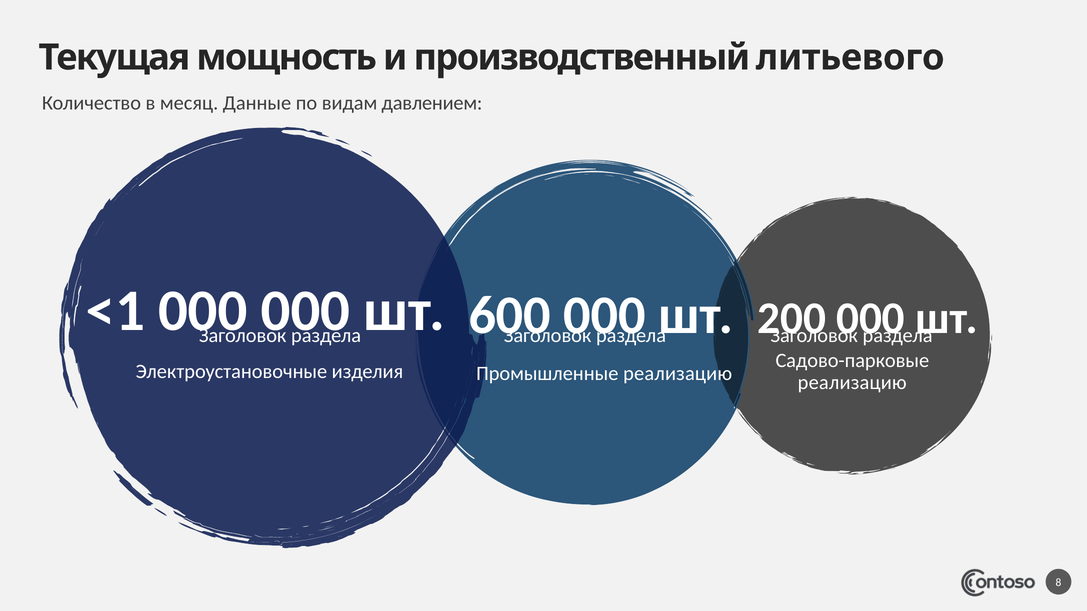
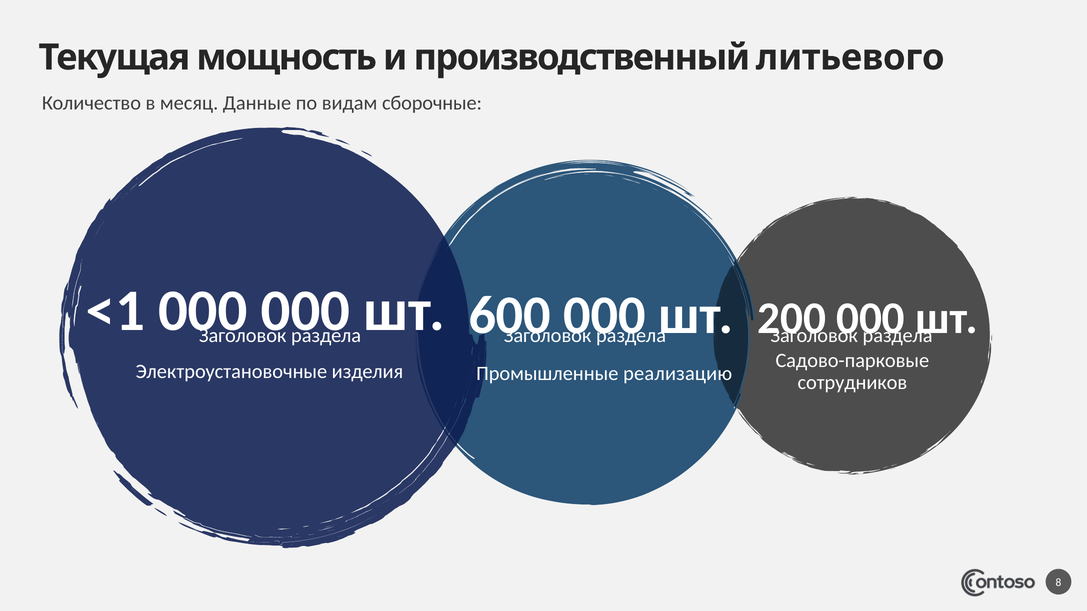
давлением: давлением -> сборочные
реализацию at (852, 383): реализацию -> сотрудников
